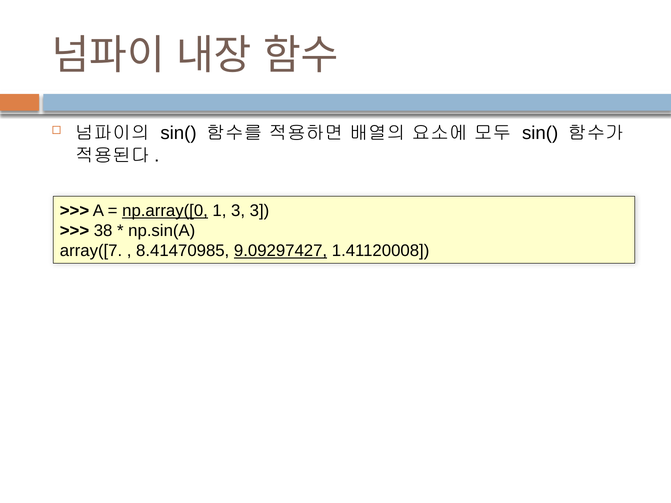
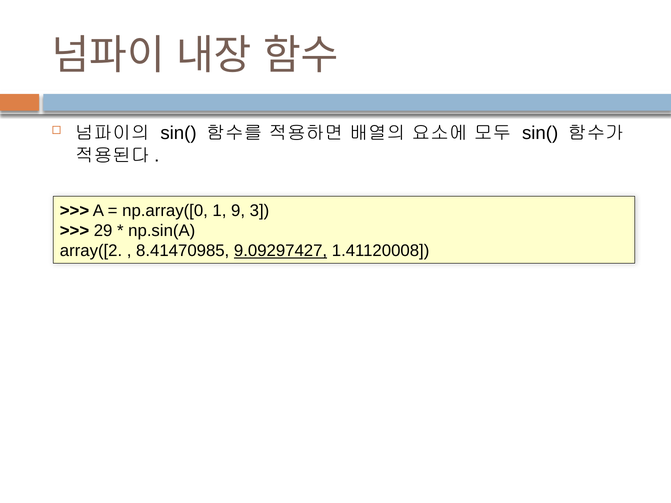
np.array([0 underline: present -> none
1 3: 3 -> 9
38: 38 -> 29
array([7: array([7 -> array([2
